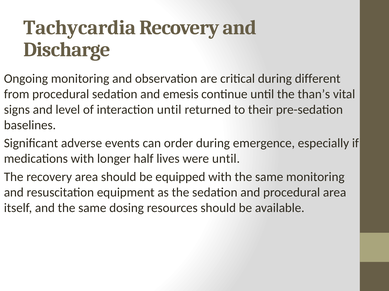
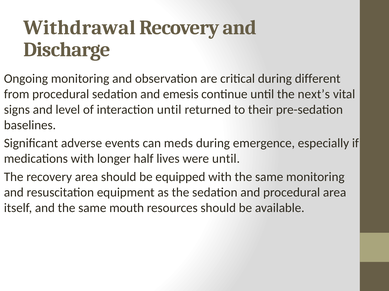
Tachycardia: Tachycardia -> Withdrawal
than’s: than’s -> next’s
order: order -> meds
dosing: dosing -> mouth
